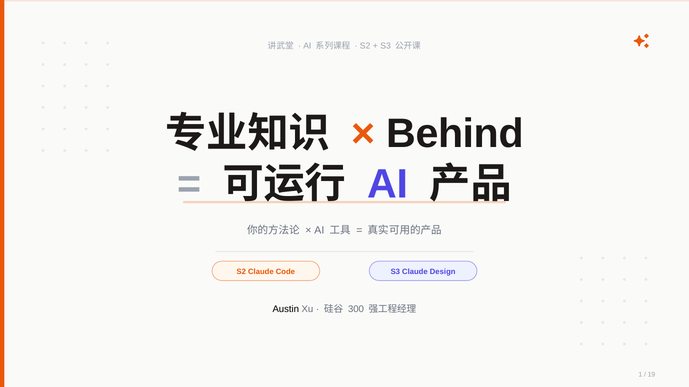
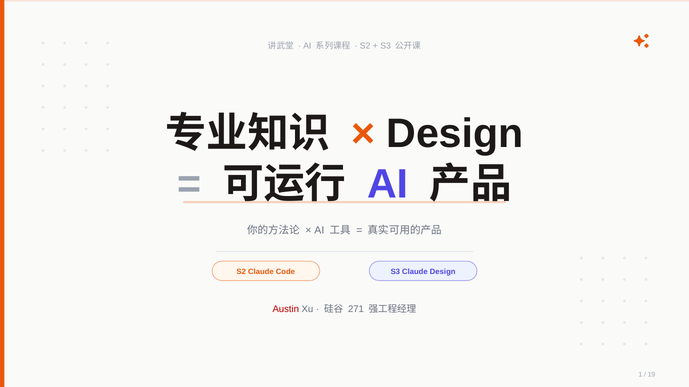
Behind at (455, 134): Behind -> Design
Austin colour: black -> red
300: 300 -> 271
